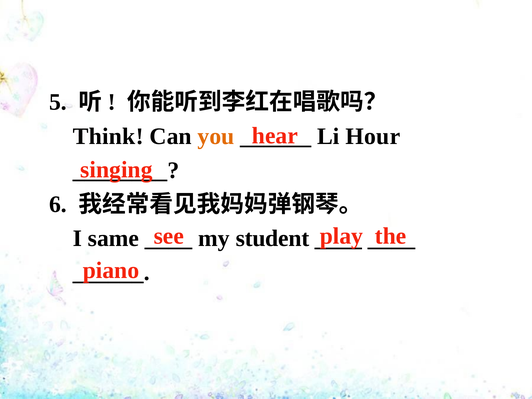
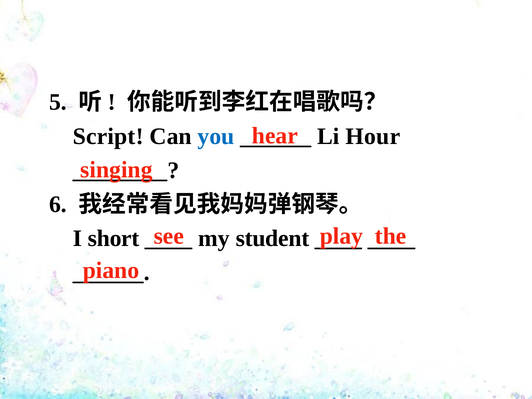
Think: Think -> Script
you colour: orange -> blue
same: same -> short
